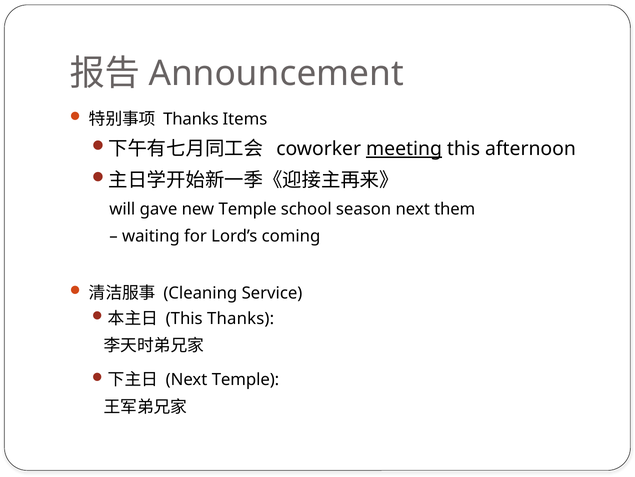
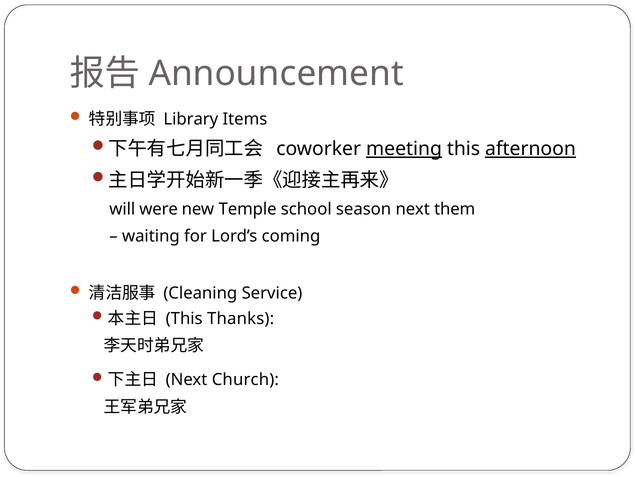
Thanks at (191, 119): Thanks -> Library
afternoon underline: none -> present
gave: gave -> were
Next Temple: Temple -> Church
